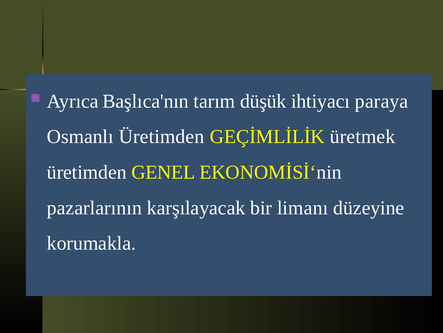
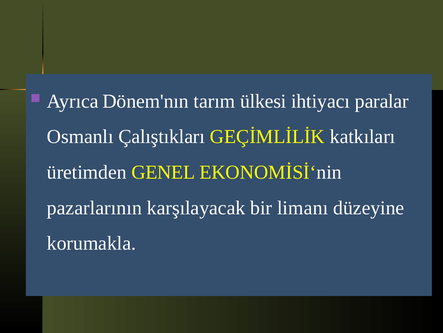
Başlıca'nın: Başlıca'nın -> Dönem'nın
düşük: düşük -> ülkesi
paraya: paraya -> paralar
Osmanlı Üretimden: Üretimden -> Çalıştıkları
üretmek: üretmek -> katkıları
